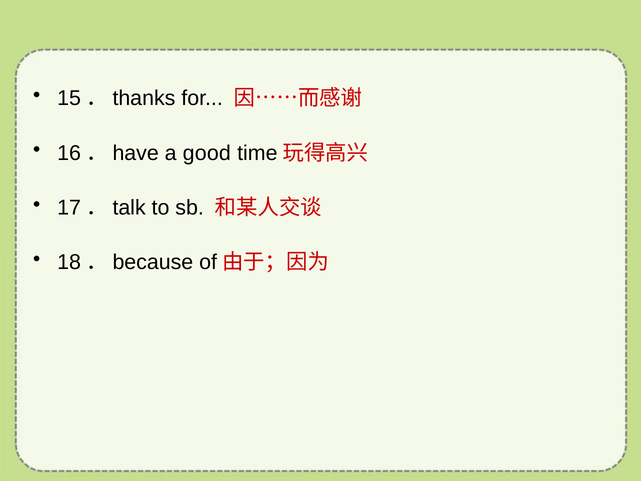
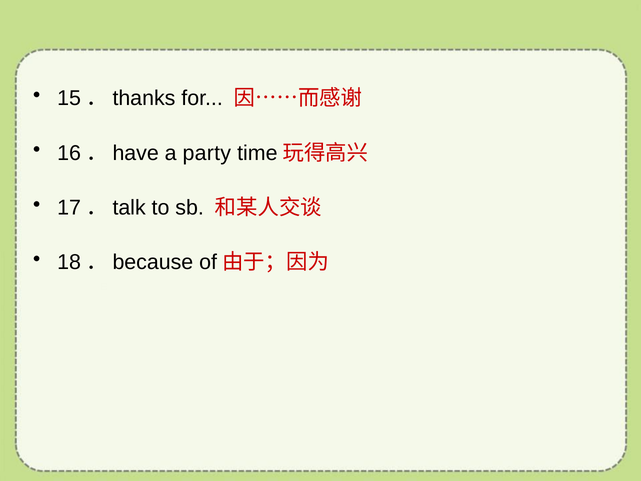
good: good -> party
